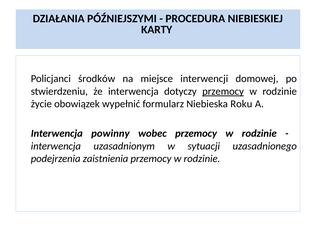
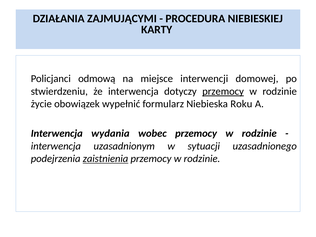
PÓŹNIEJSZYMI: PÓŹNIEJSZYMI -> ZAJMUJĄCYMI
środków: środków -> odmową
powinny: powinny -> wydania
zaistnienia underline: none -> present
